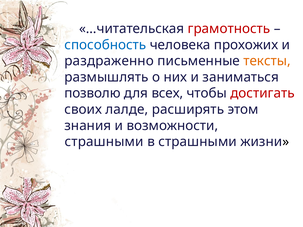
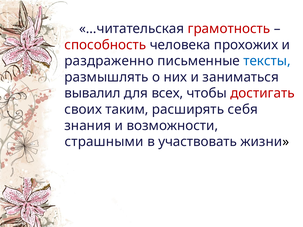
способность colour: blue -> red
тексты colour: orange -> blue
позволю: позволю -> вывалил
лалде: лалде -> таким
этом: этом -> себя
в страшными: страшными -> участвовать
